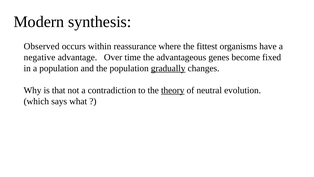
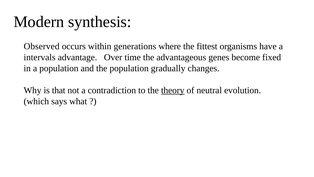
reassurance: reassurance -> generations
negative: negative -> intervals
gradually underline: present -> none
